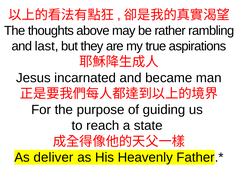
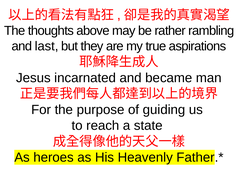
deliver: deliver -> heroes
